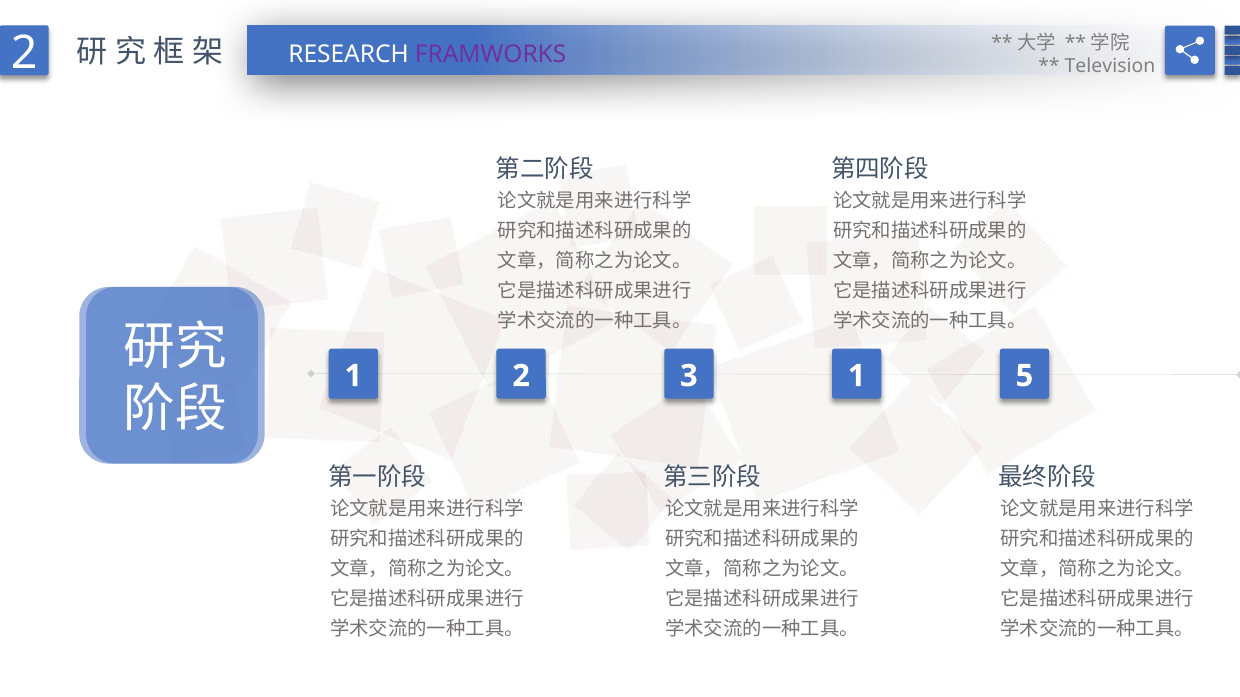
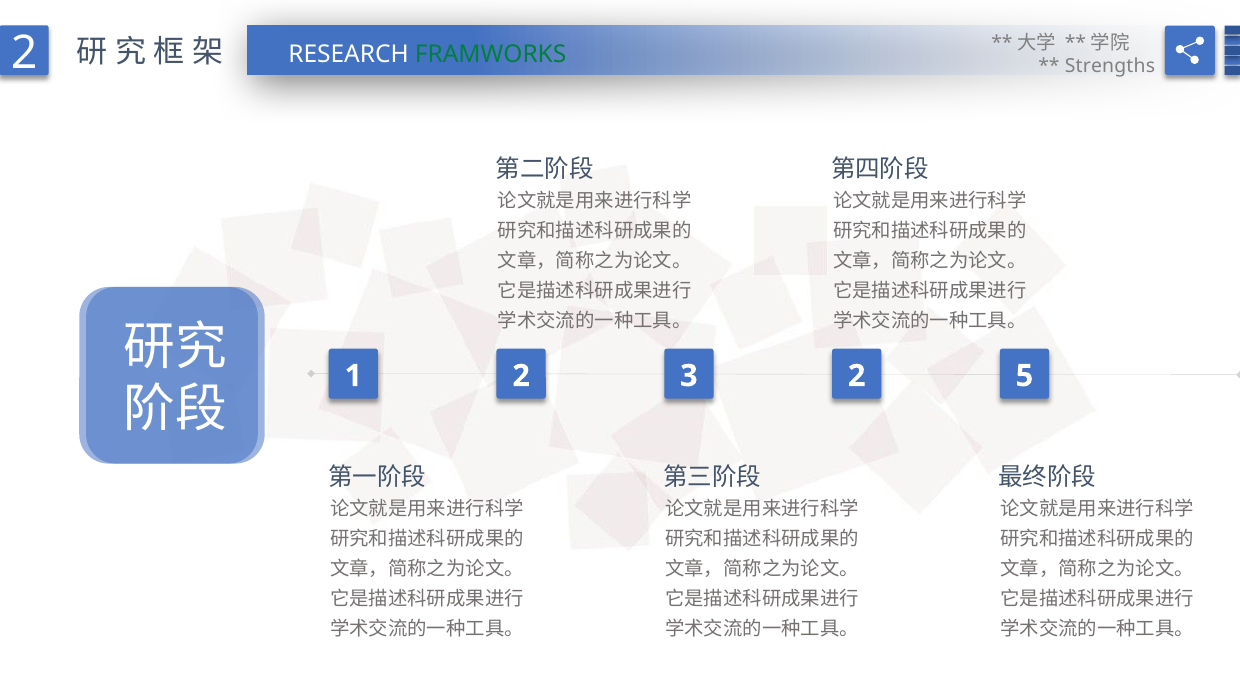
FRAMWORKS colour: purple -> green
Television: Television -> Strengths
1 1: 1 -> 2
